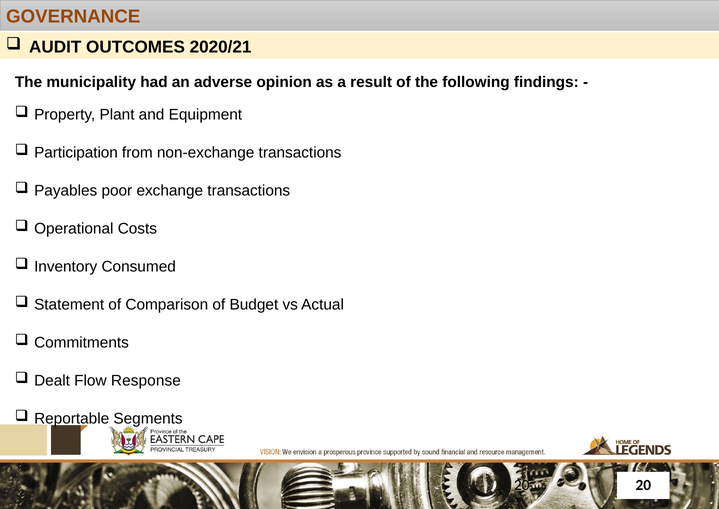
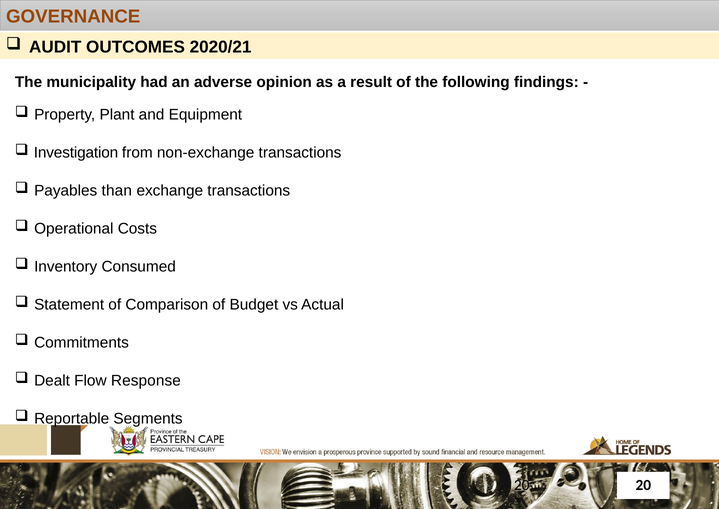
Participation: Participation -> Investigation
poor: poor -> than
